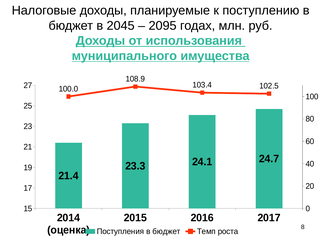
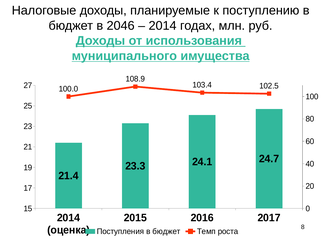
2045: 2045 -> 2046
2095 at (163, 26): 2095 -> 2014
